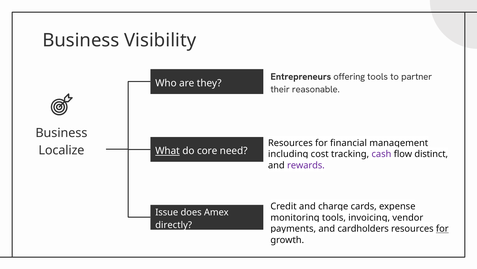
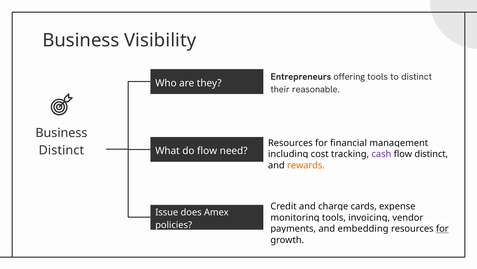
to partner: partner -> distinct
Localize at (61, 150): Localize -> Distinct
What underline: present -> none
do core: core -> flow
rewards colour: purple -> orange
directly: directly -> policies
cardholders: cardholders -> embedding
